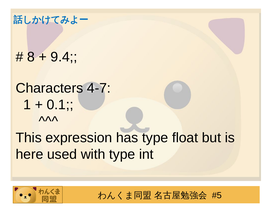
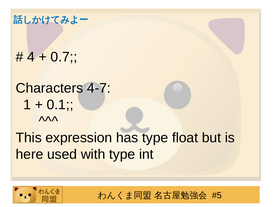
8: 8 -> 4
9.4: 9.4 -> 0.7
